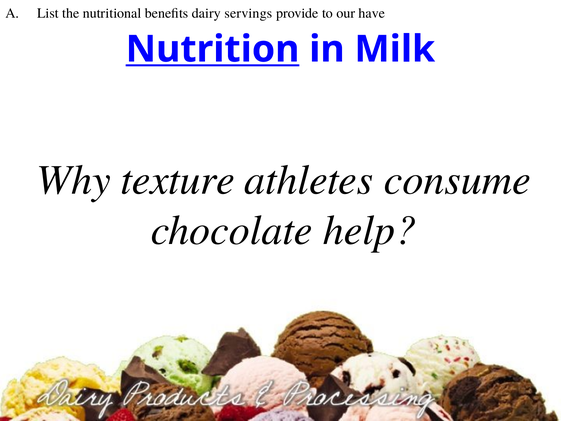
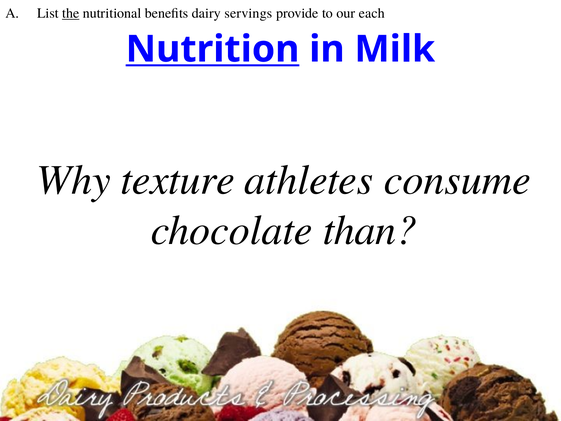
the underline: none -> present
have: have -> each
help: help -> than
